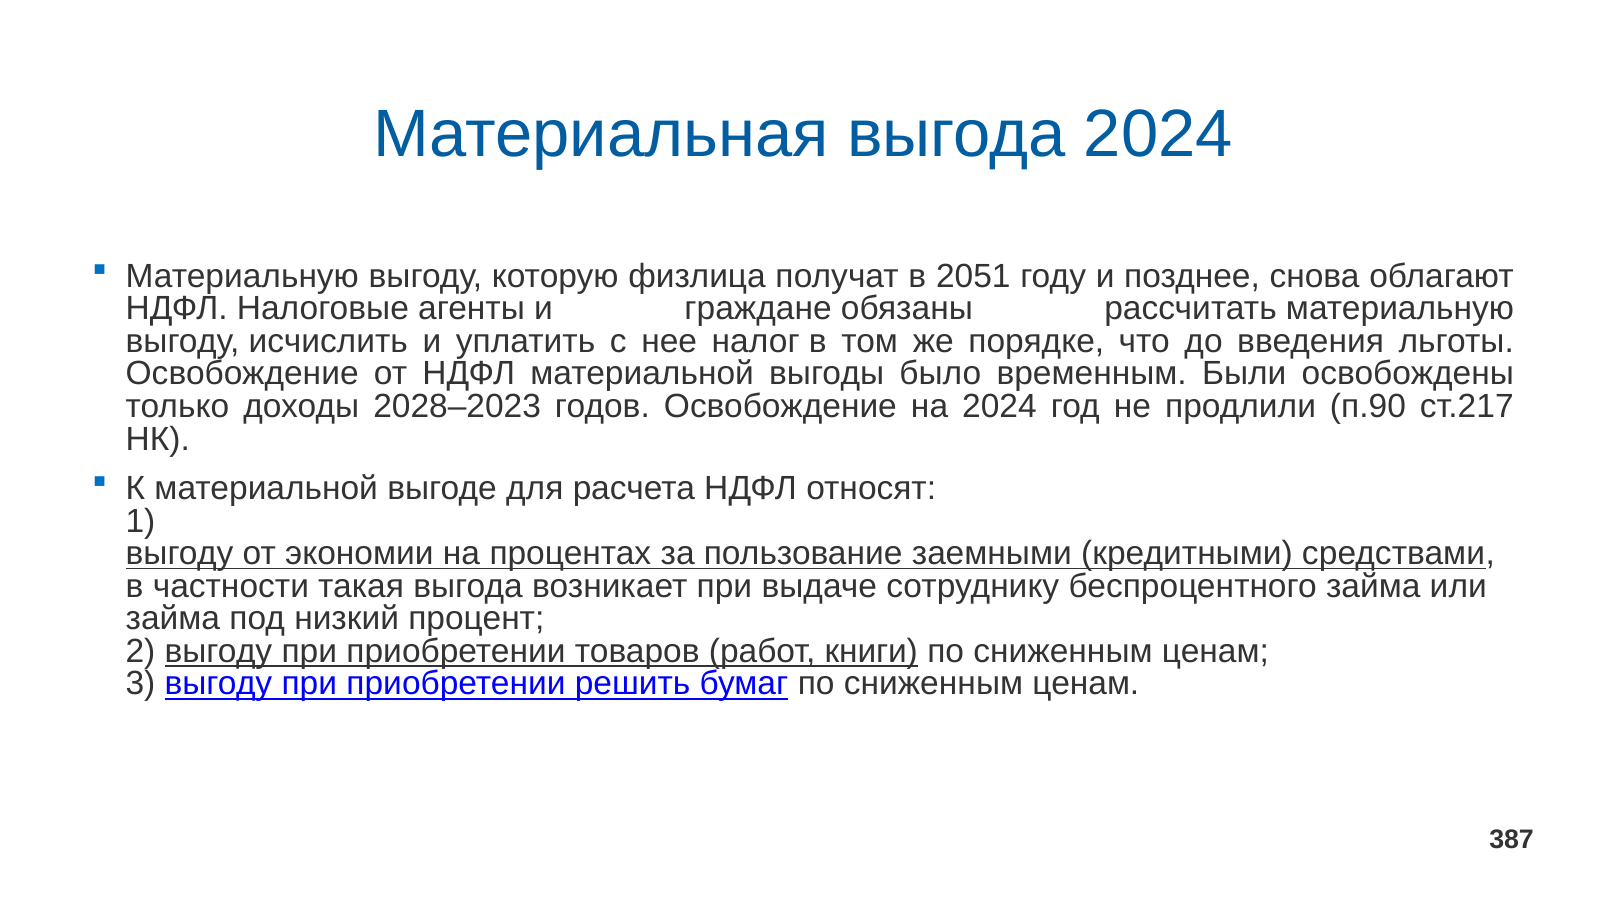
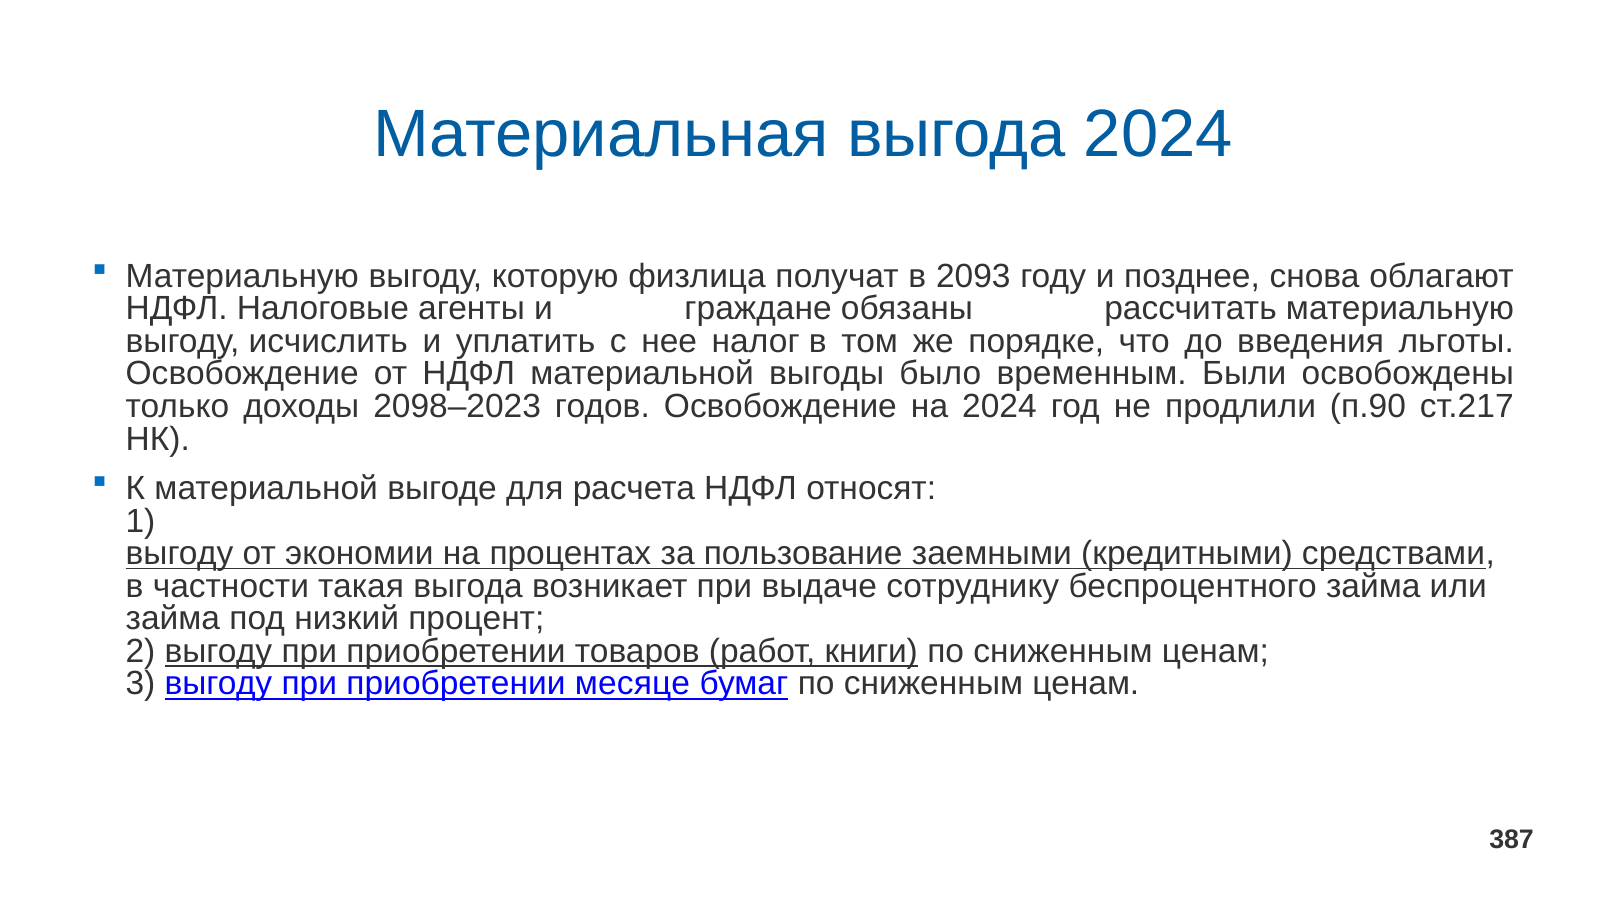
2051: 2051 -> 2093
2028–2023: 2028–2023 -> 2098–2023
решить: решить -> месяце
